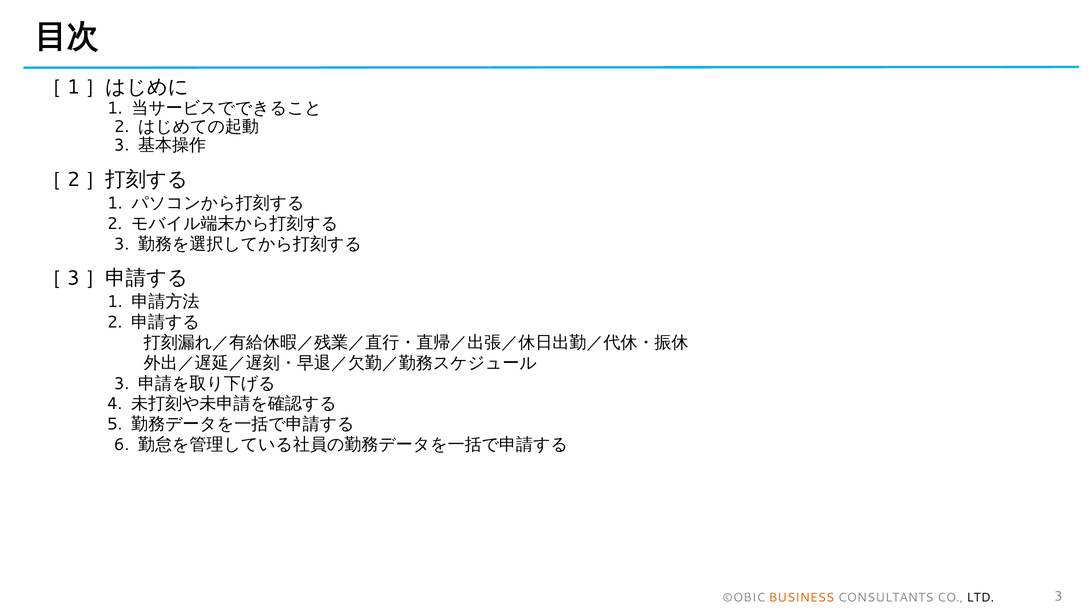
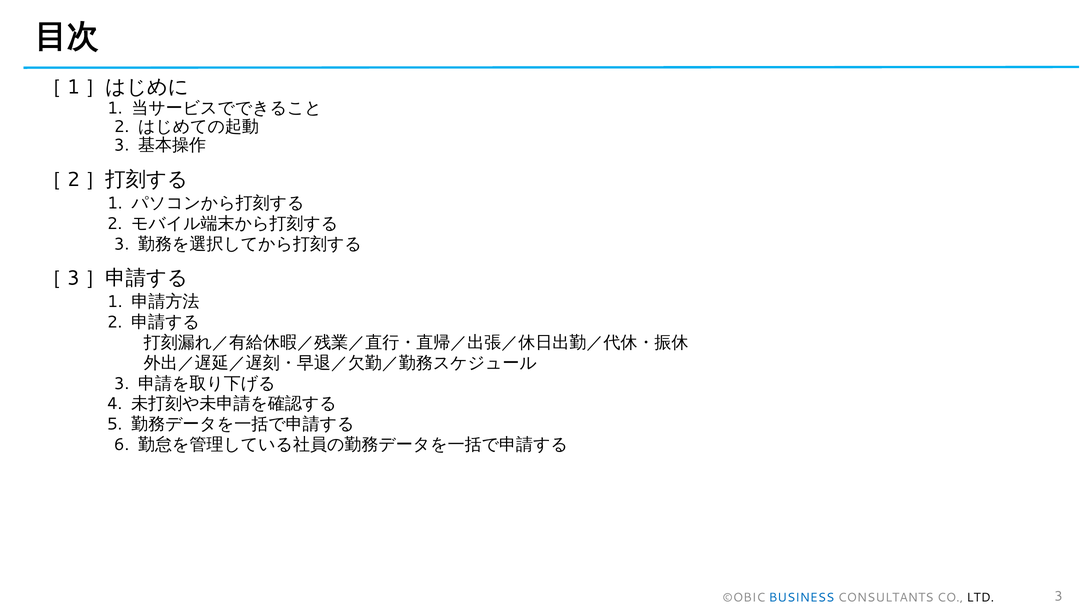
BUSINESS colour: orange -> blue
